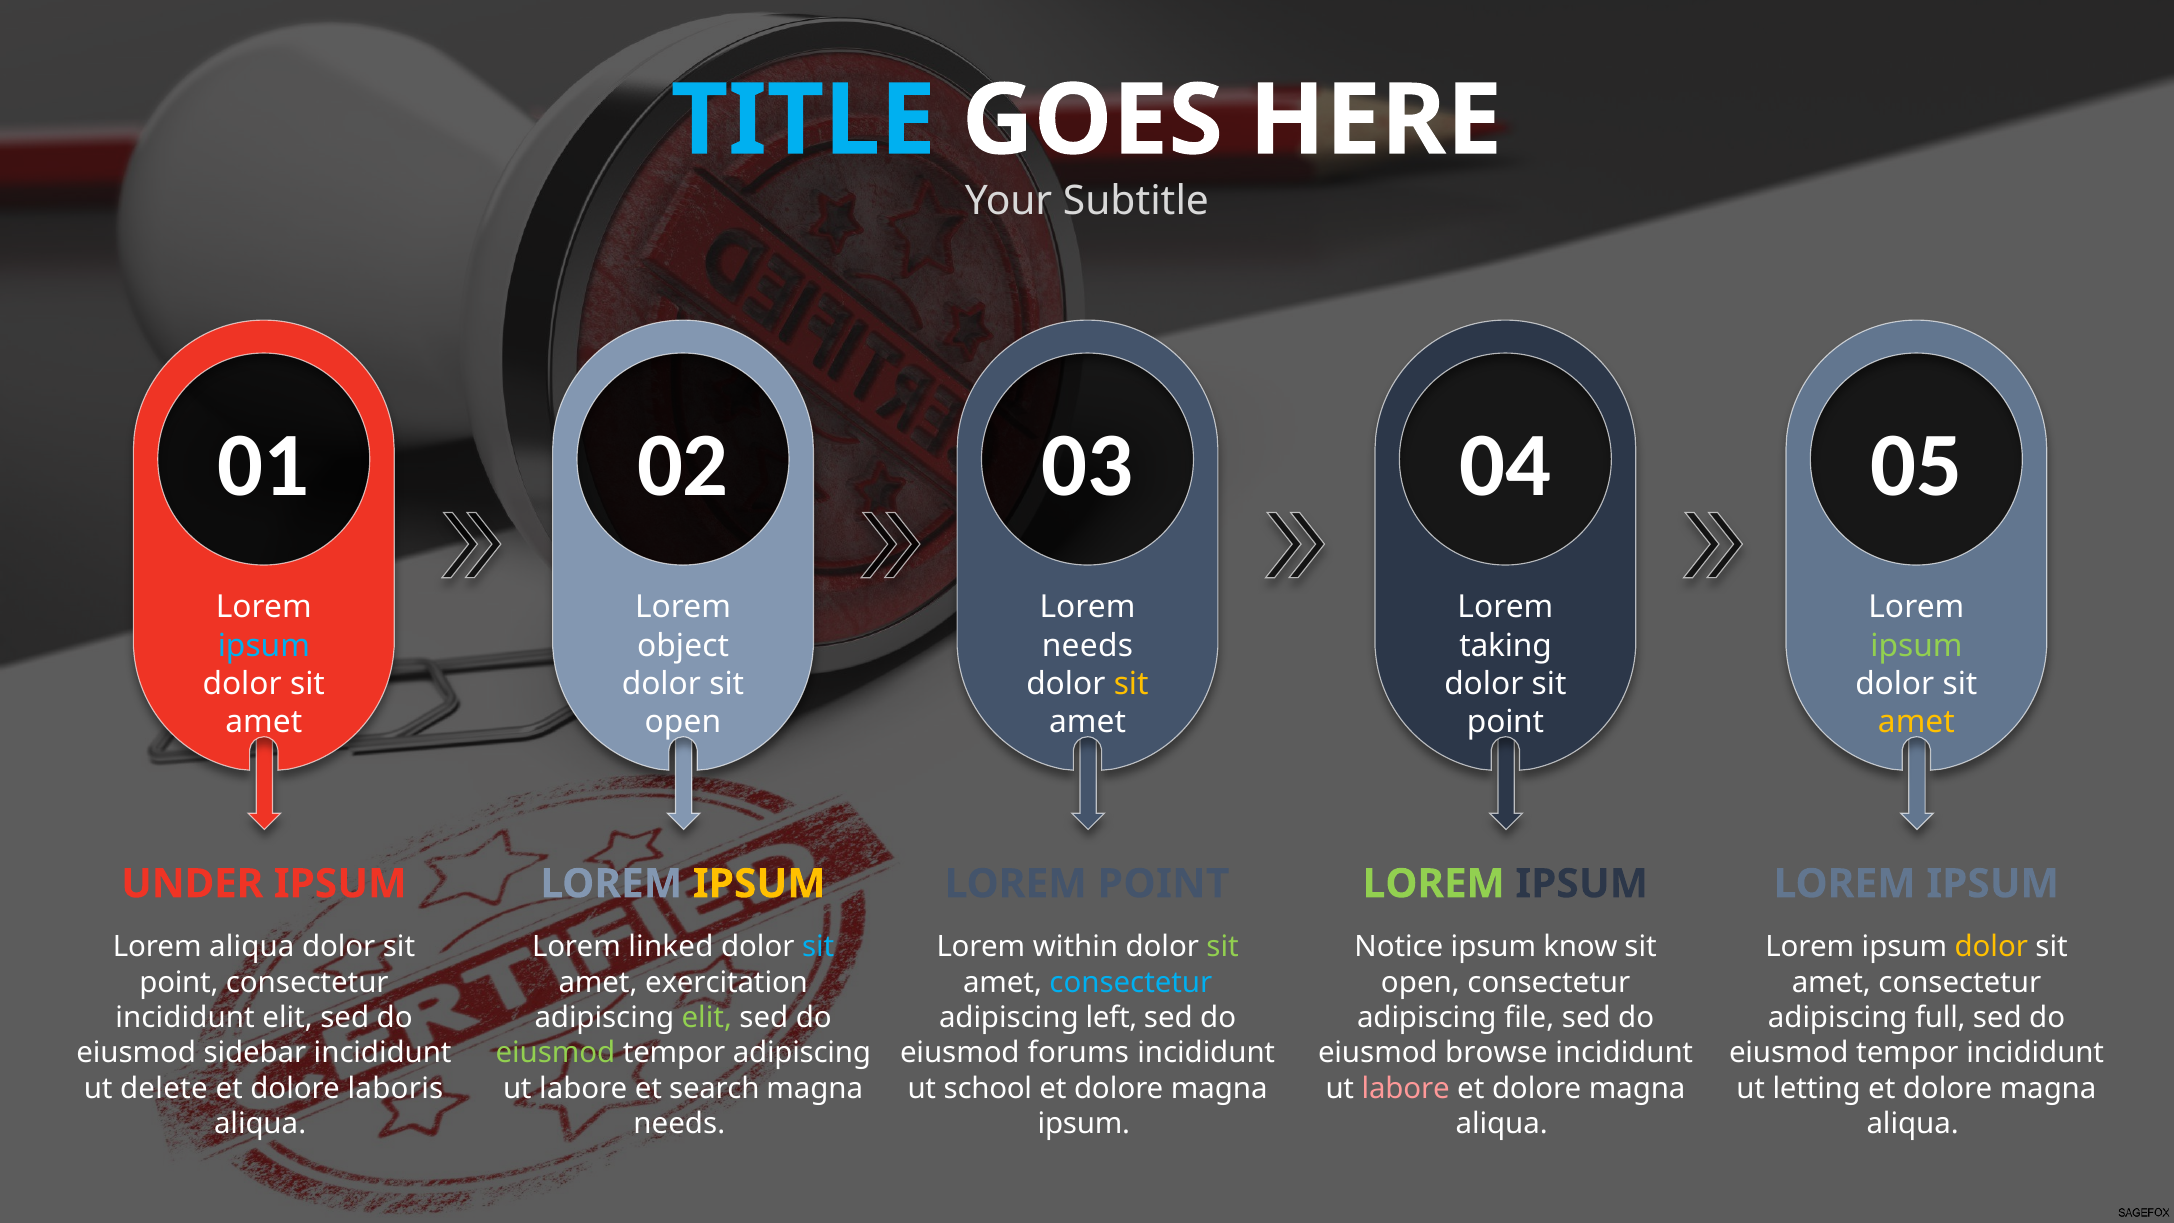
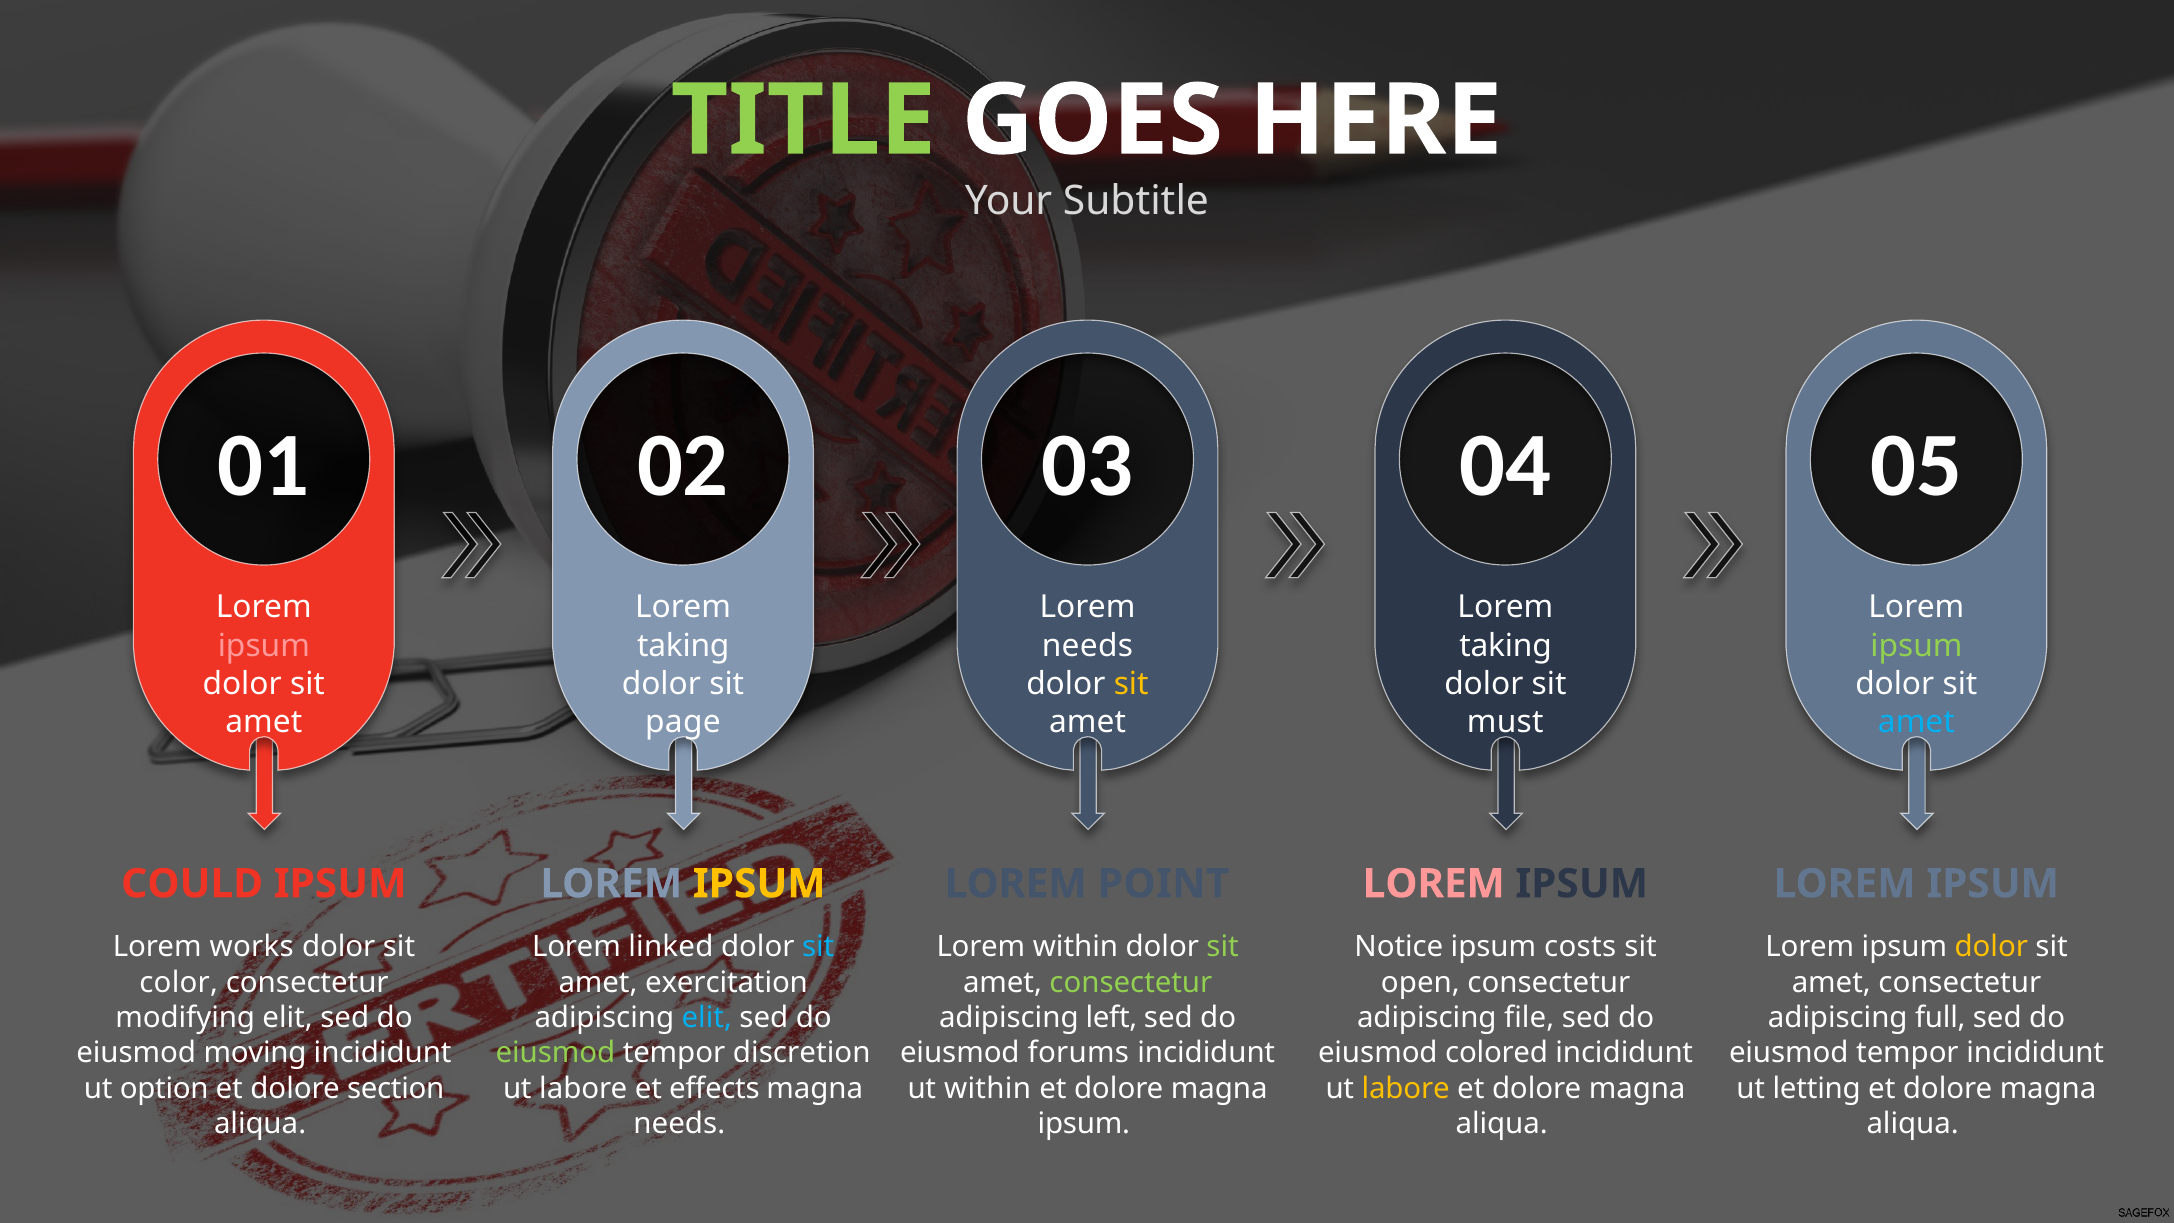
TITLE colour: light blue -> light green
ipsum at (264, 646) colour: light blue -> pink
object at (683, 646): object -> taking
open at (683, 722): open -> page
point at (1506, 722): point -> must
amet at (1916, 722) colour: yellow -> light blue
UNDER: UNDER -> COULD
LOREM at (1434, 884) colour: light green -> pink
Lorem aliqua: aliqua -> works
know: know -> costs
point at (179, 982): point -> color
consectetur at (1131, 982) colour: light blue -> light green
incididunt at (185, 1018): incididunt -> modifying
elit at (707, 1018) colour: light green -> light blue
sidebar: sidebar -> moving
tempor adipiscing: adipiscing -> discretion
browse: browse -> colored
delete: delete -> option
laboris: laboris -> section
search: search -> effects
ut school: school -> within
labore at (1406, 1088) colour: pink -> yellow
